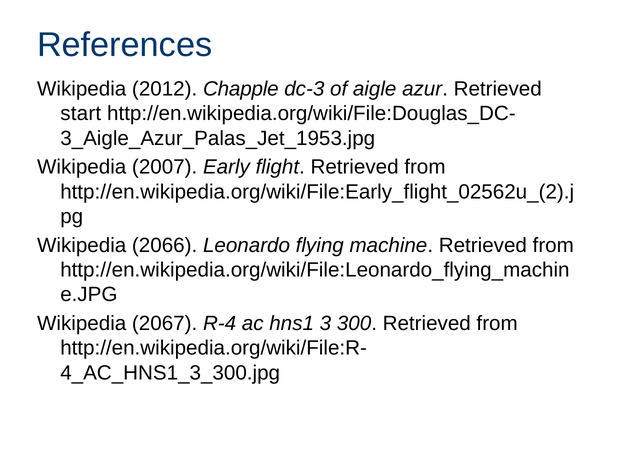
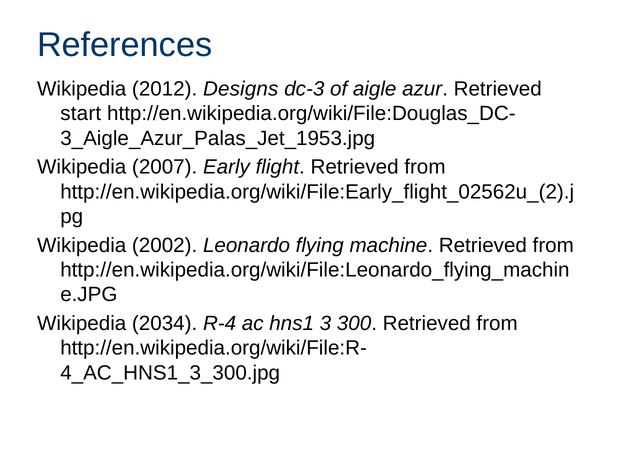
Chapple: Chapple -> Designs
2066: 2066 -> 2002
2067: 2067 -> 2034
